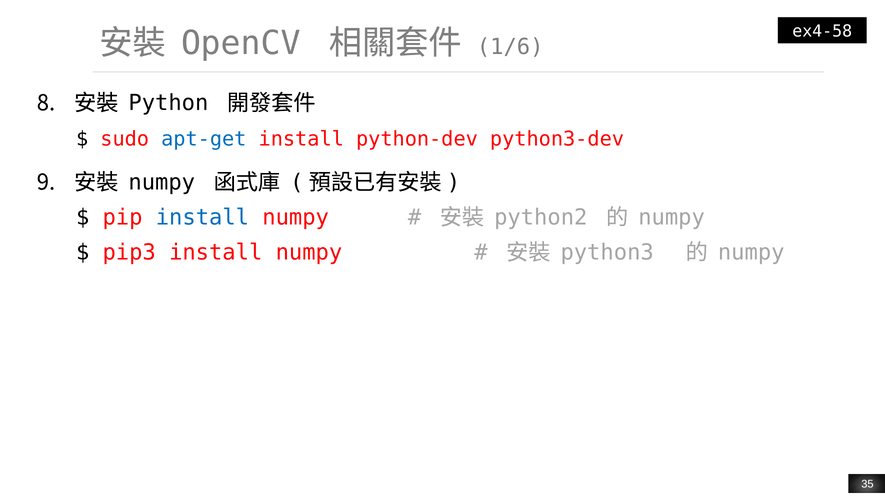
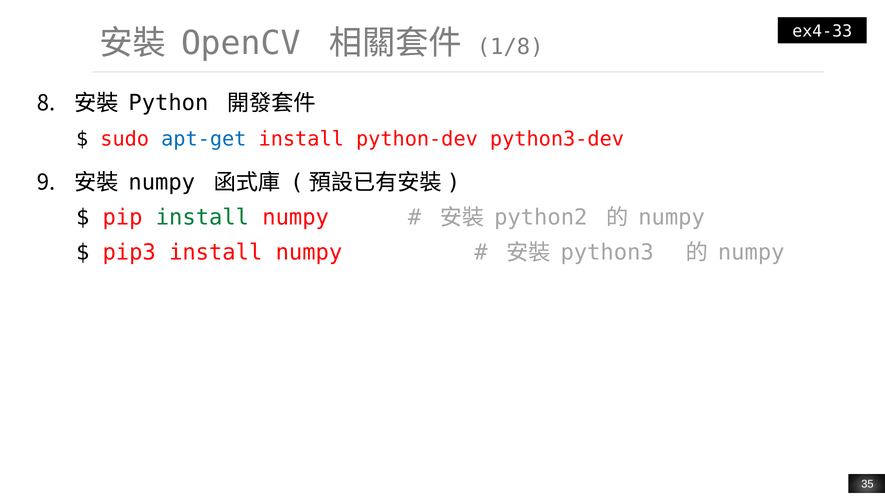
ex4-58: ex4-58 -> ex4-33
1/6: 1/6 -> 1/8
install at (202, 217) colour: blue -> green
